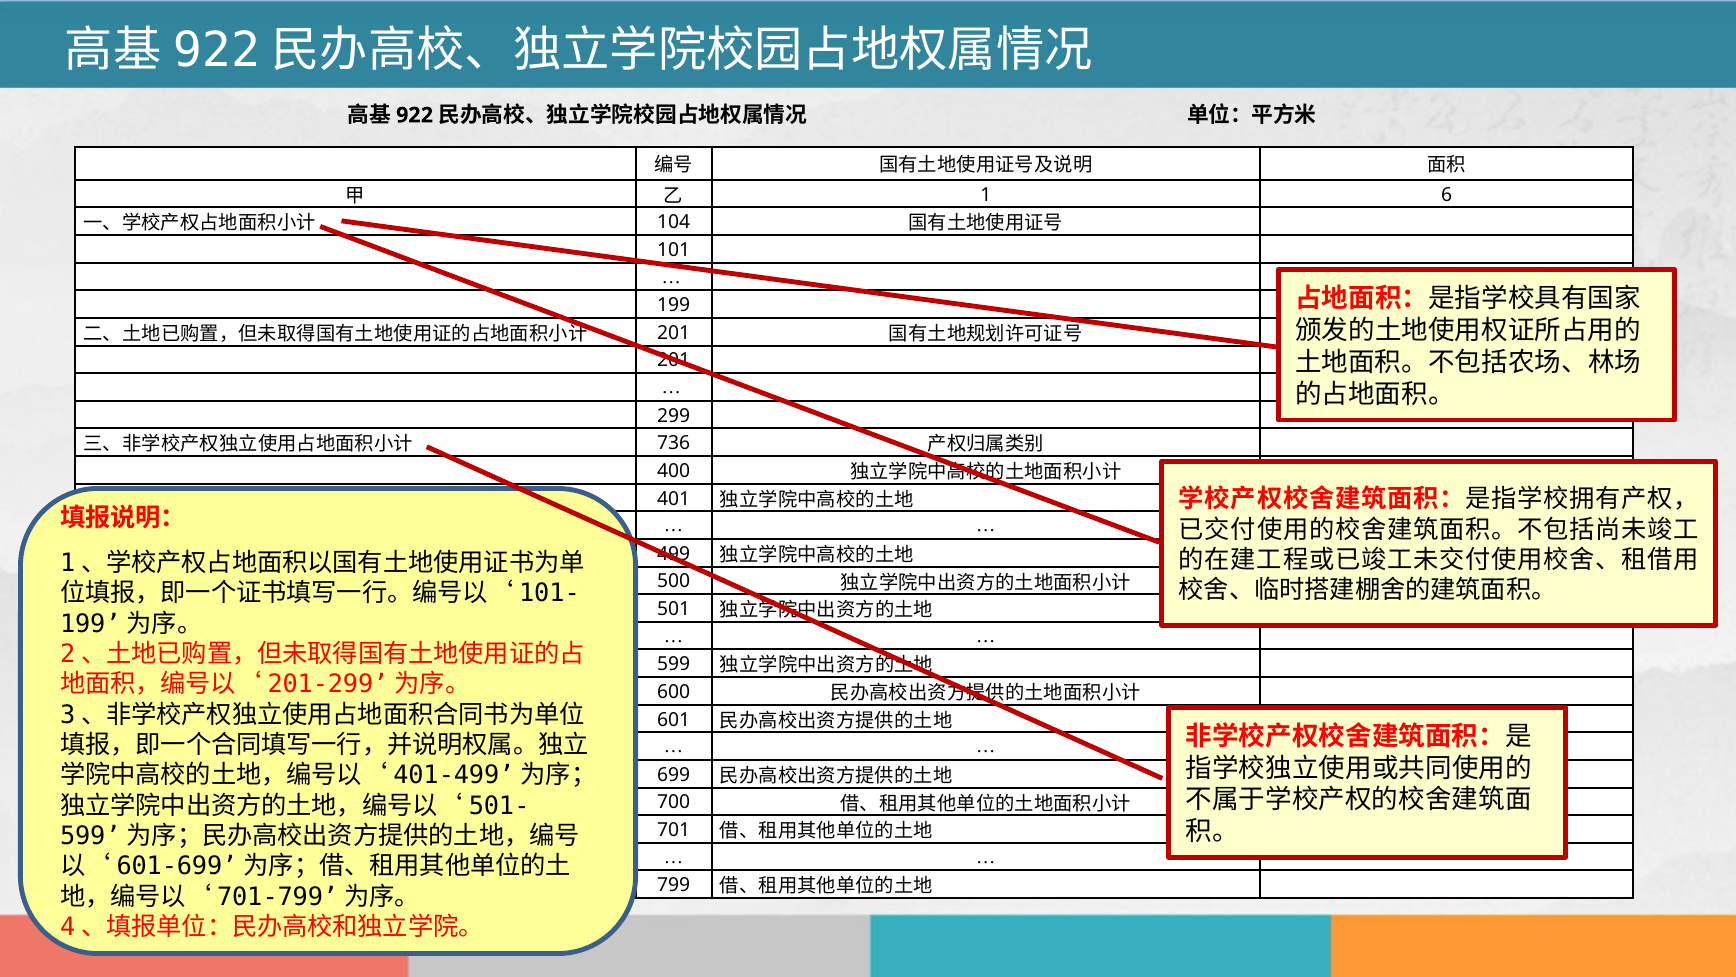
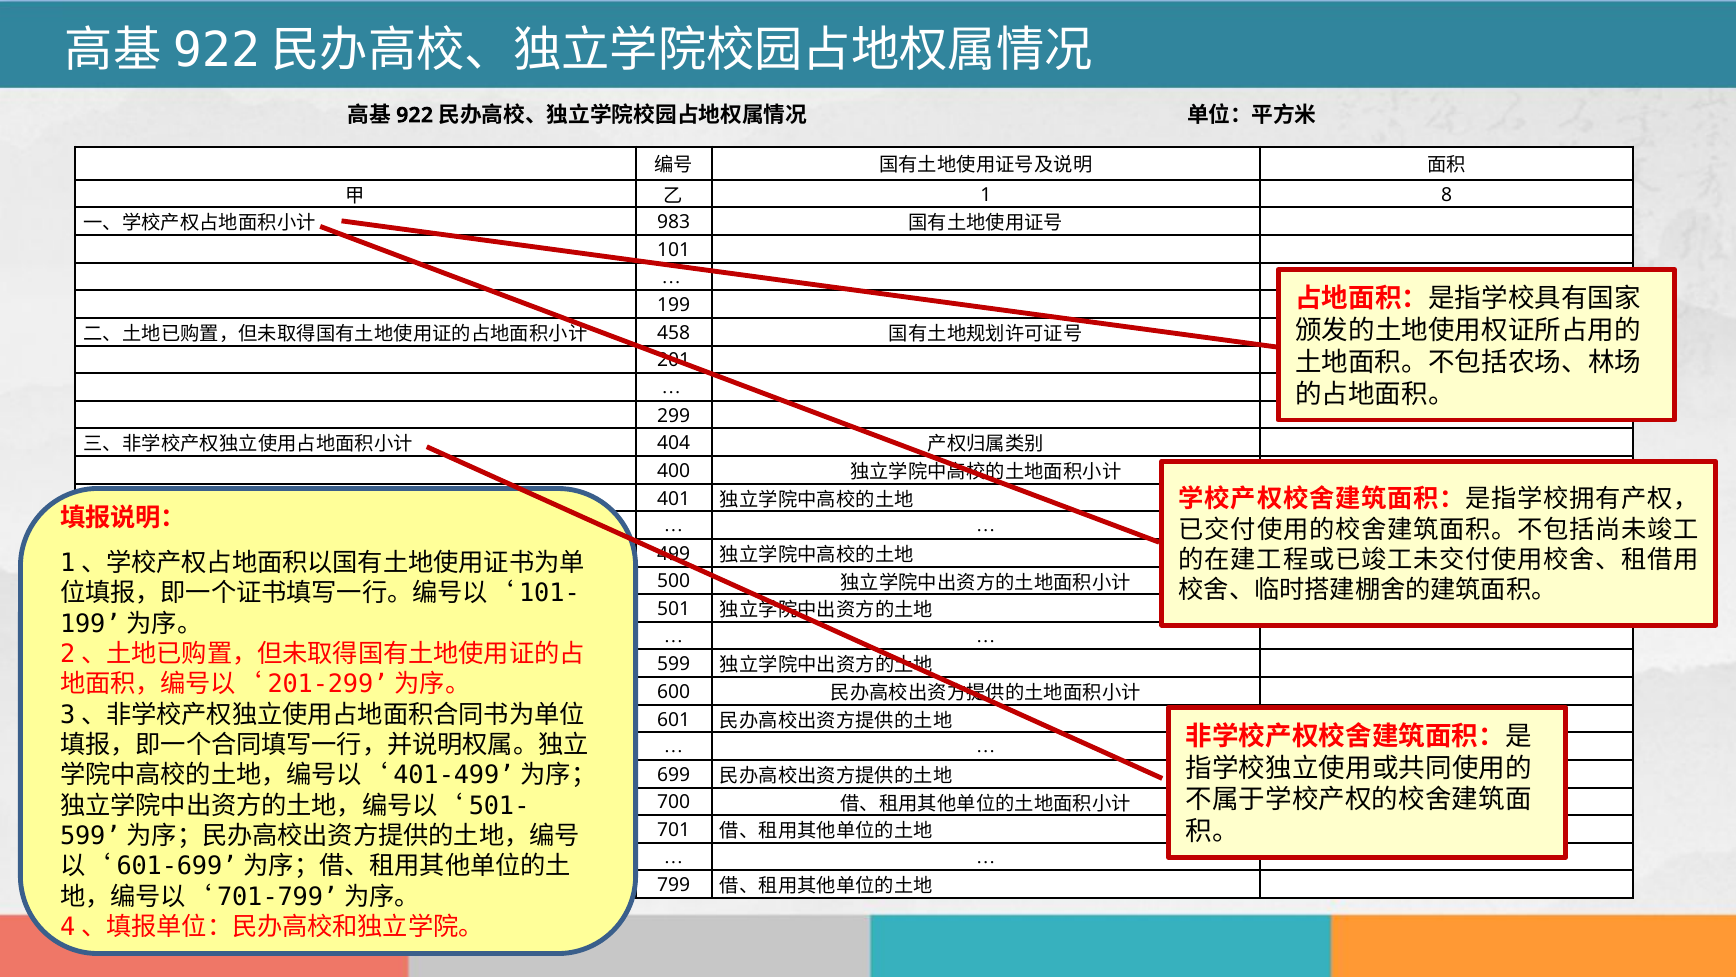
6: 6 -> 8
104: 104 -> 983
201 at (674, 333): 201 -> 458
736: 736 -> 404
